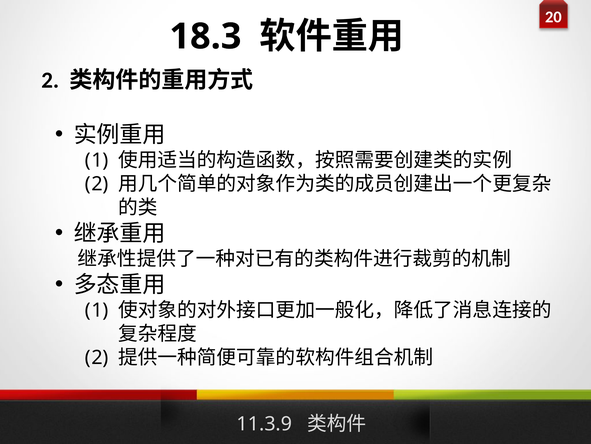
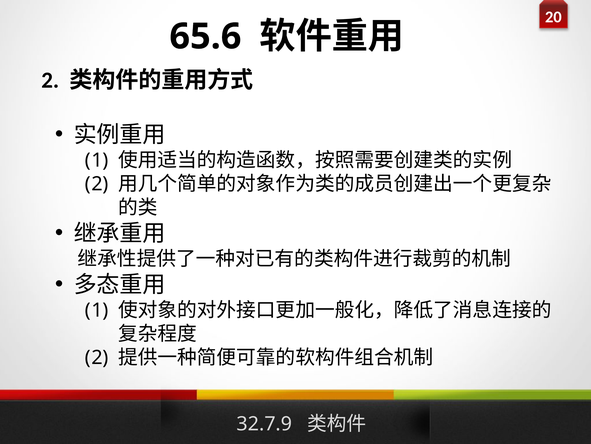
18.3: 18.3 -> 65.6
11.3.9: 11.3.9 -> 32.7.9
